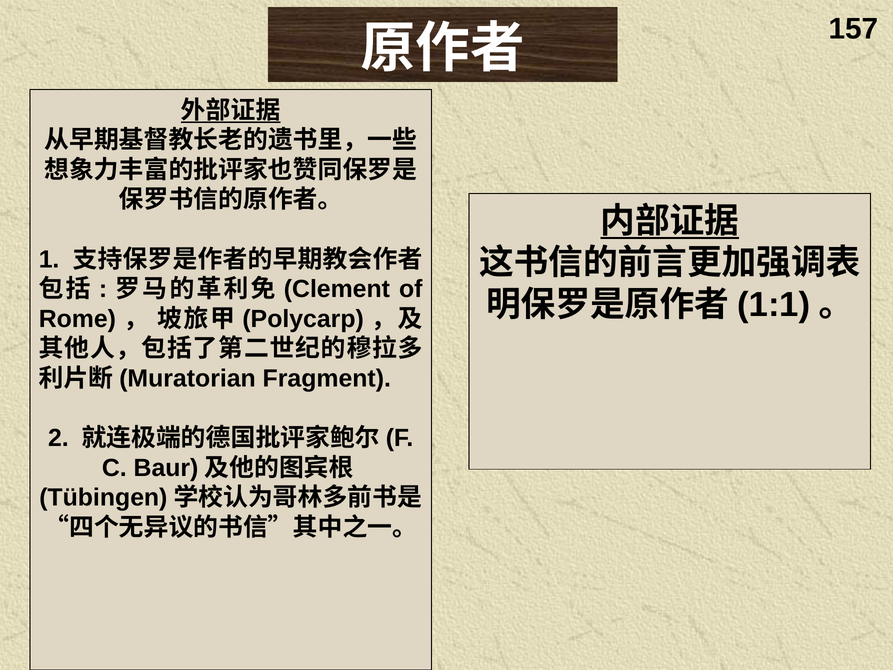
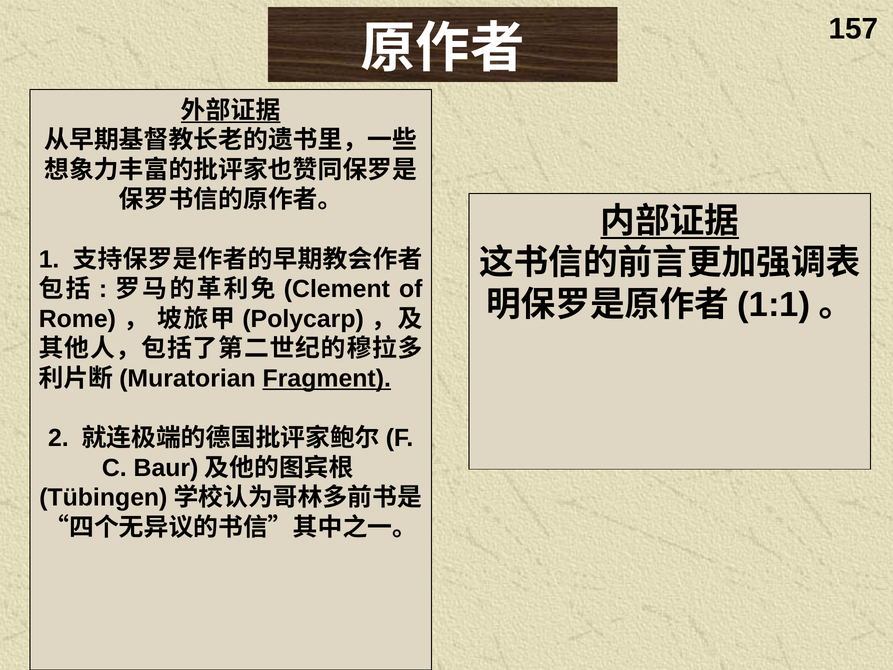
Fragment underline: none -> present
